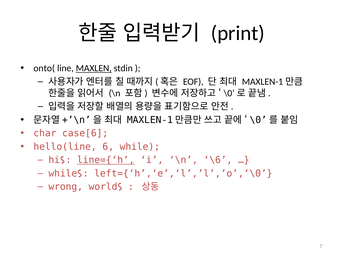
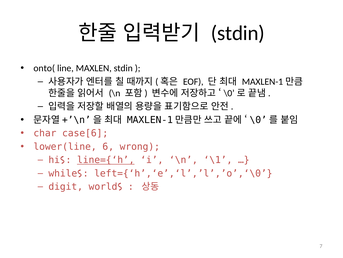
print at (238, 33): print -> stdin
MAXLEN underline: present -> none
hello(line: hello(line -> lower(line
6 while: while -> wrong
\6: \6 -> \1
wrong: wrong -> digit
